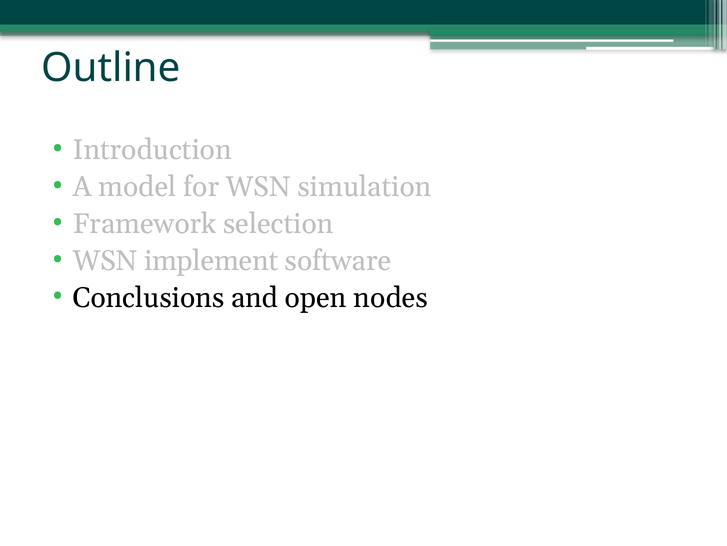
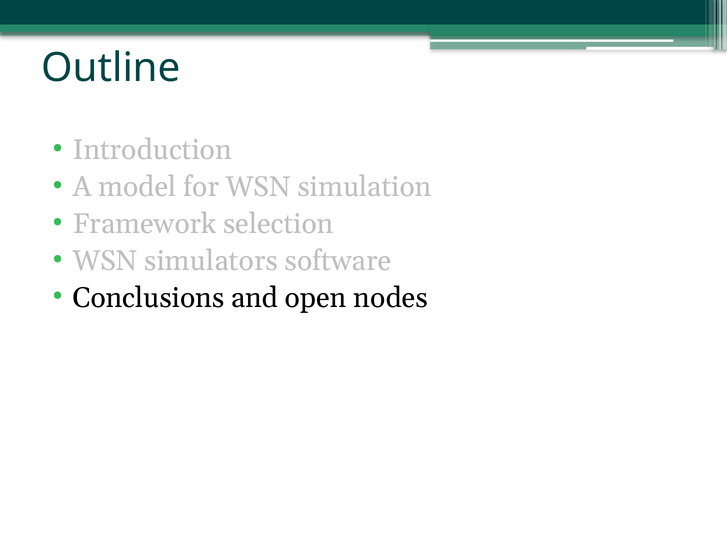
implement: implement -> simulators
